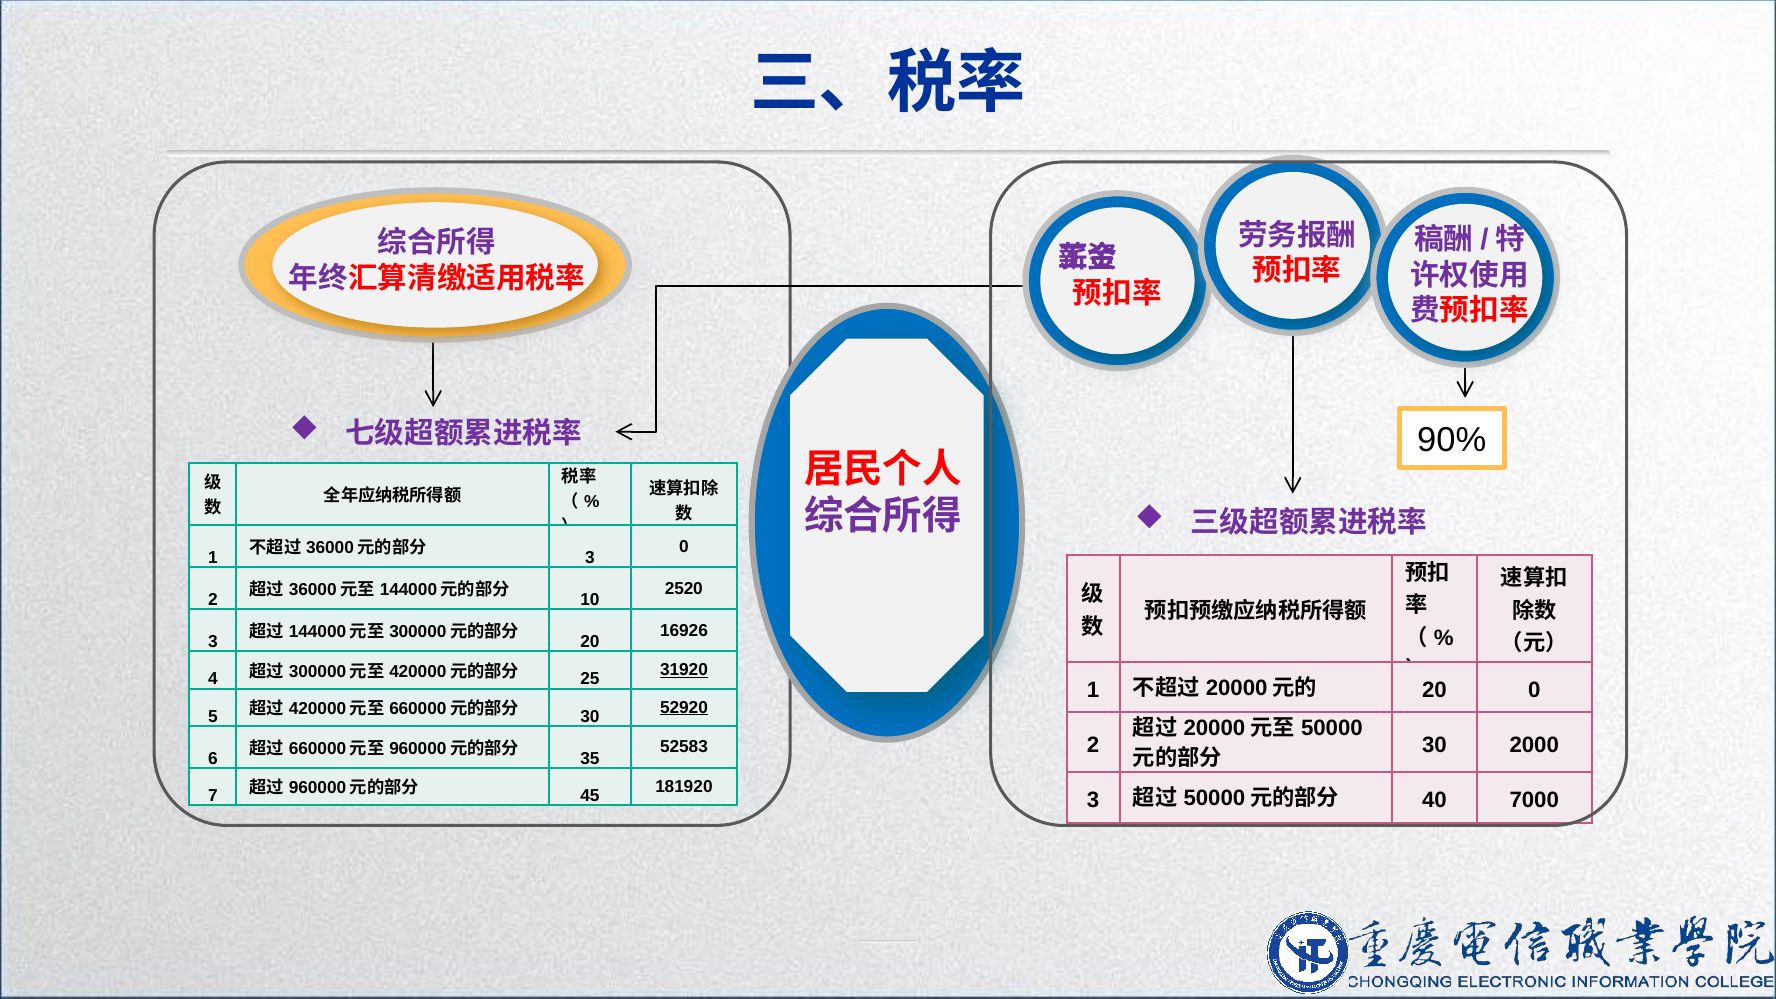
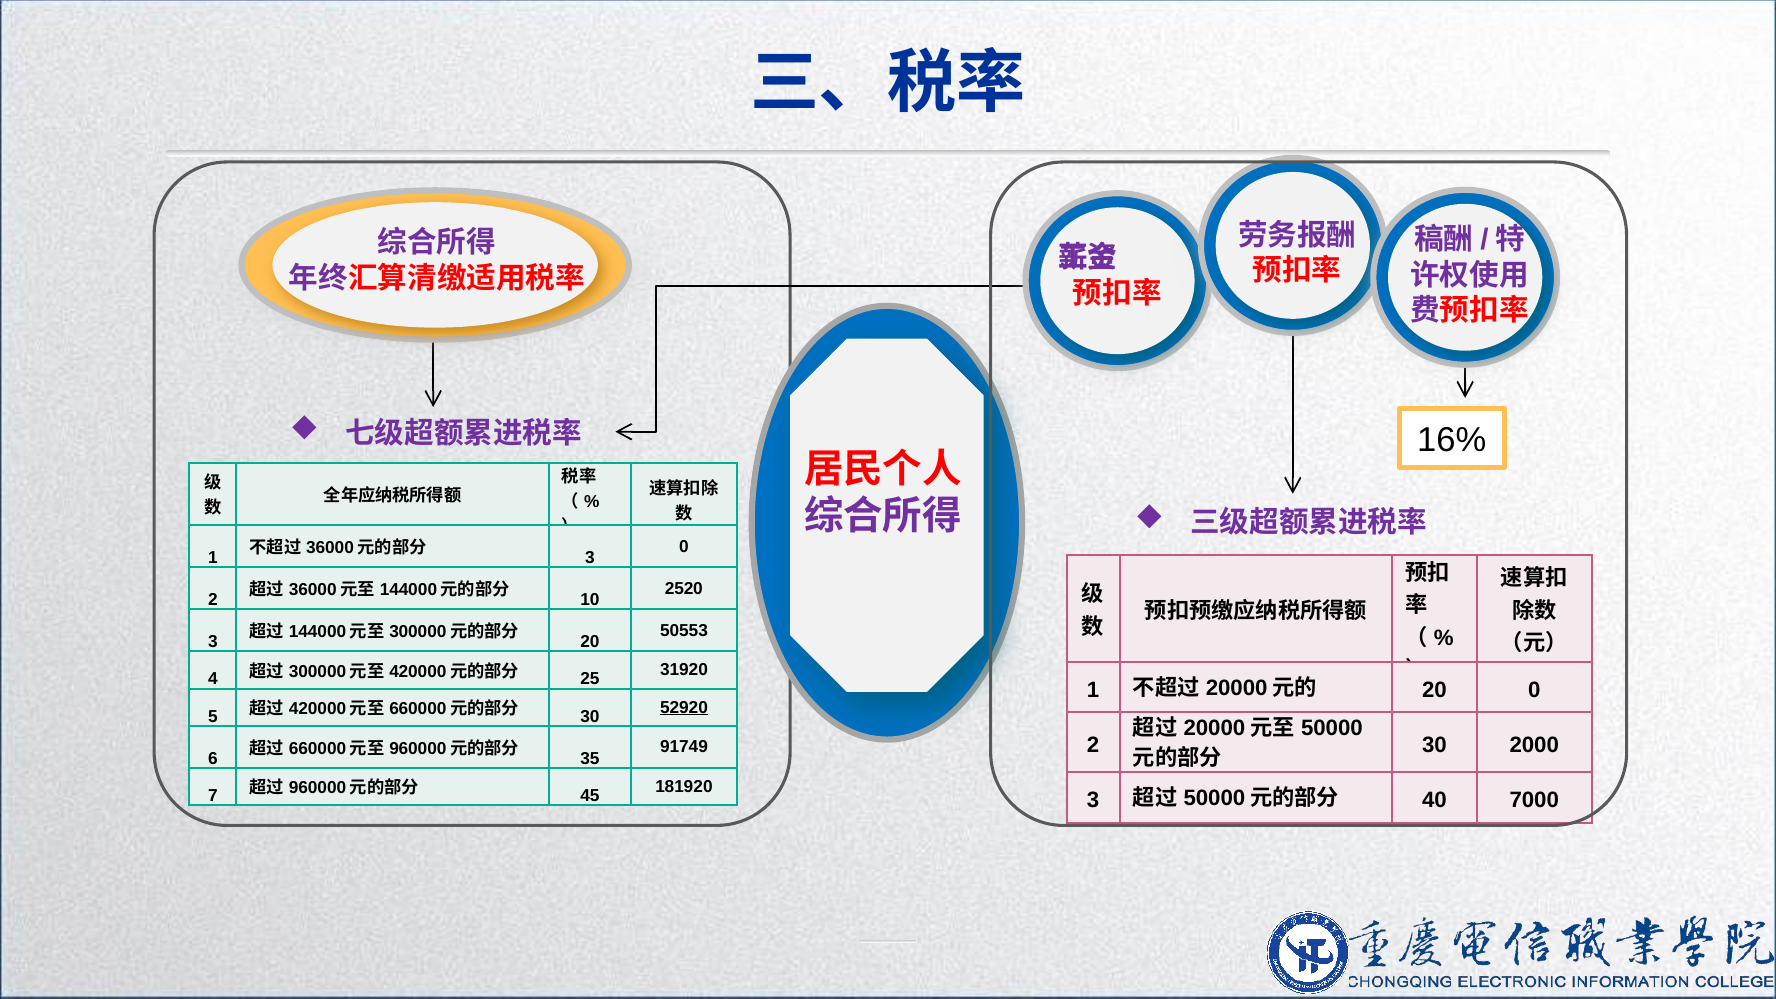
90%: 90% -> 16%
16926: 16926 -> 50553
31920 underline: present -> none
52583: 52583 -> 91749
